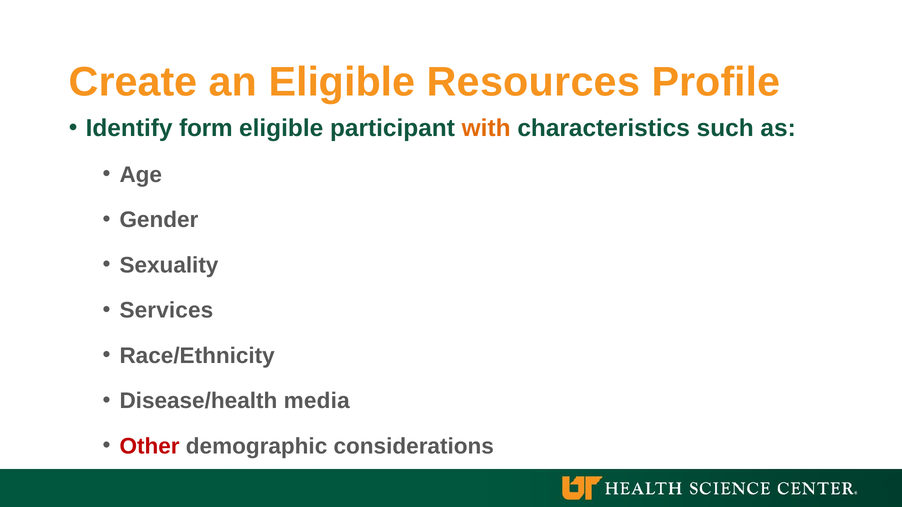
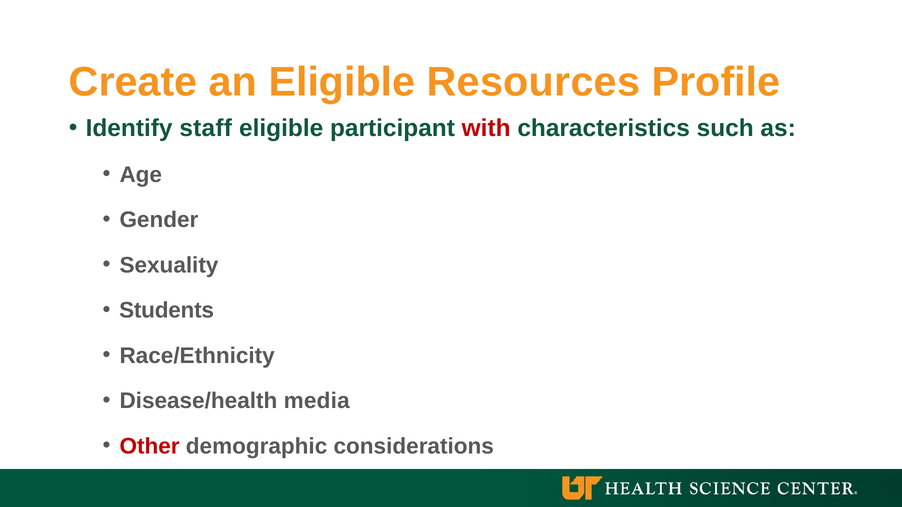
form: form -> staff
with colour: orange -> red
Services: Services -> Students
